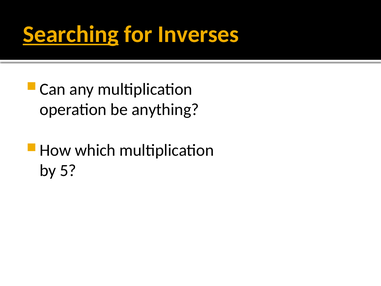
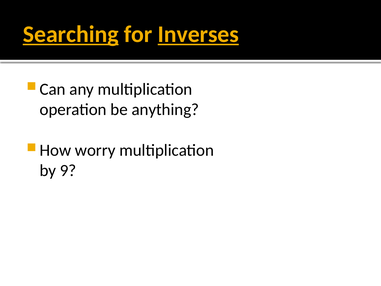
Inverses underline: none -> present
which: which -> worry
5: 5 -> 9
